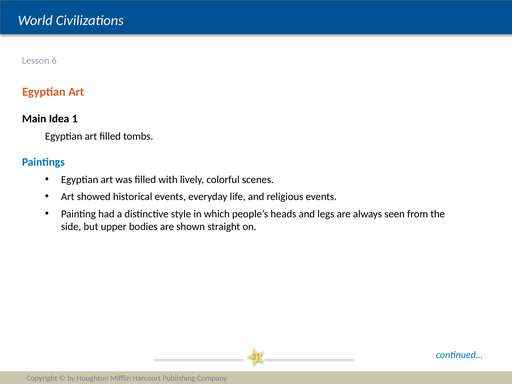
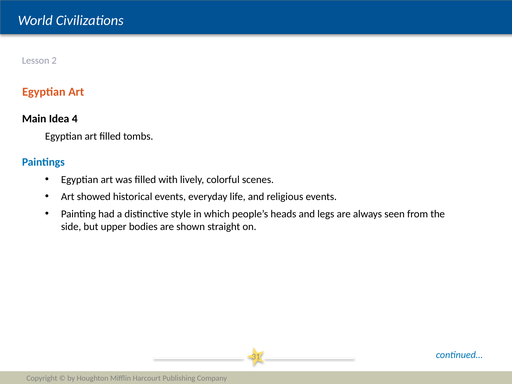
6: 6 -> 2
1: 1 -> 4
